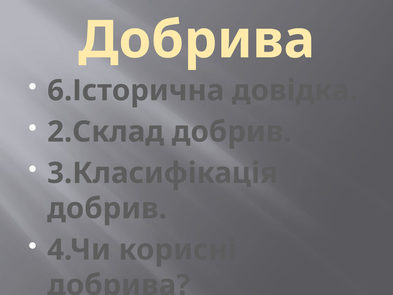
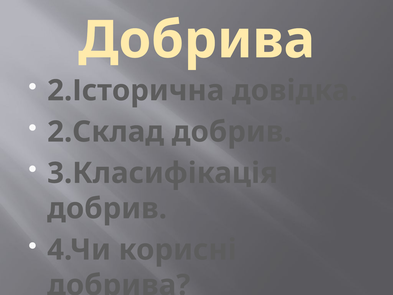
6.Історична: 6.Історична -> 2.Історична
